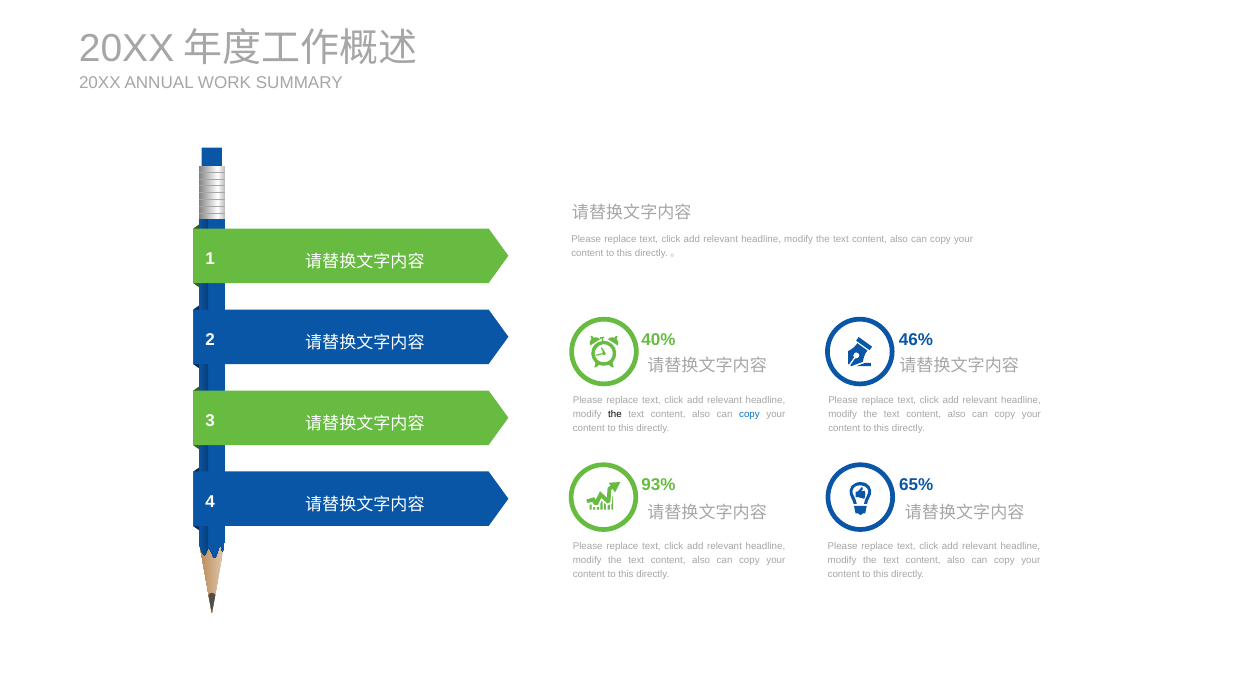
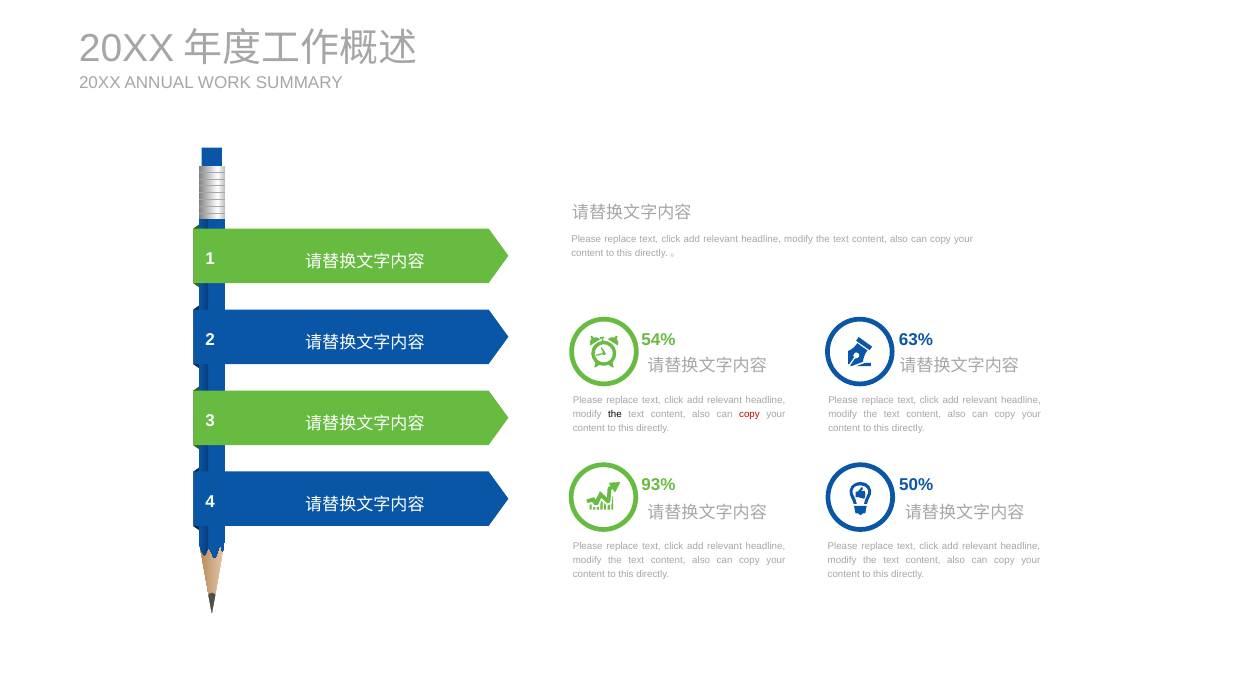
40%: 40% -> 54%
46%: 46% -> 63%
copy at (749, 414) colour: blue -> red
65%: 65% -> 50%
